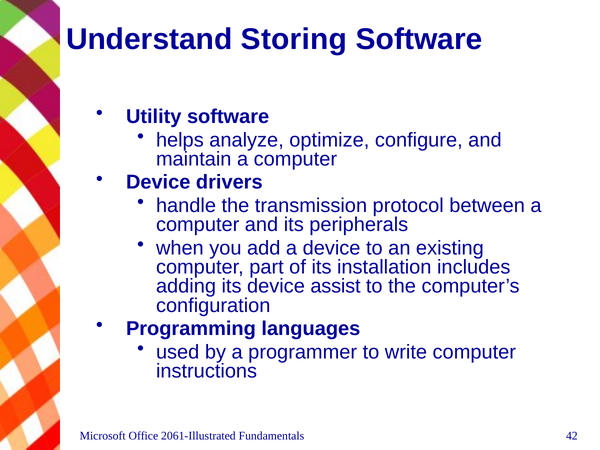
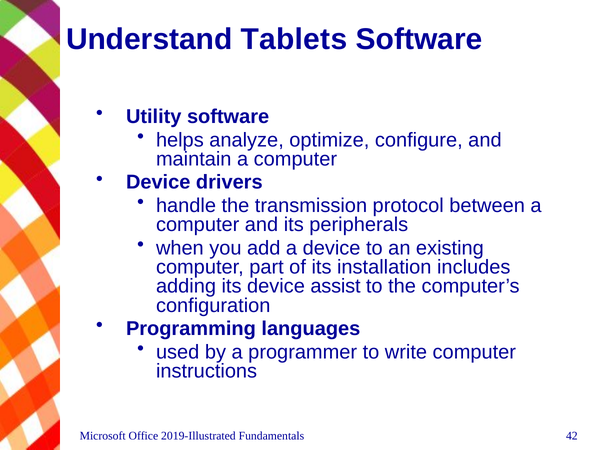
Storing: Storing -> Tablets
2061-Illustrated: 2061-Illustrated -> 2019-Illustrated
